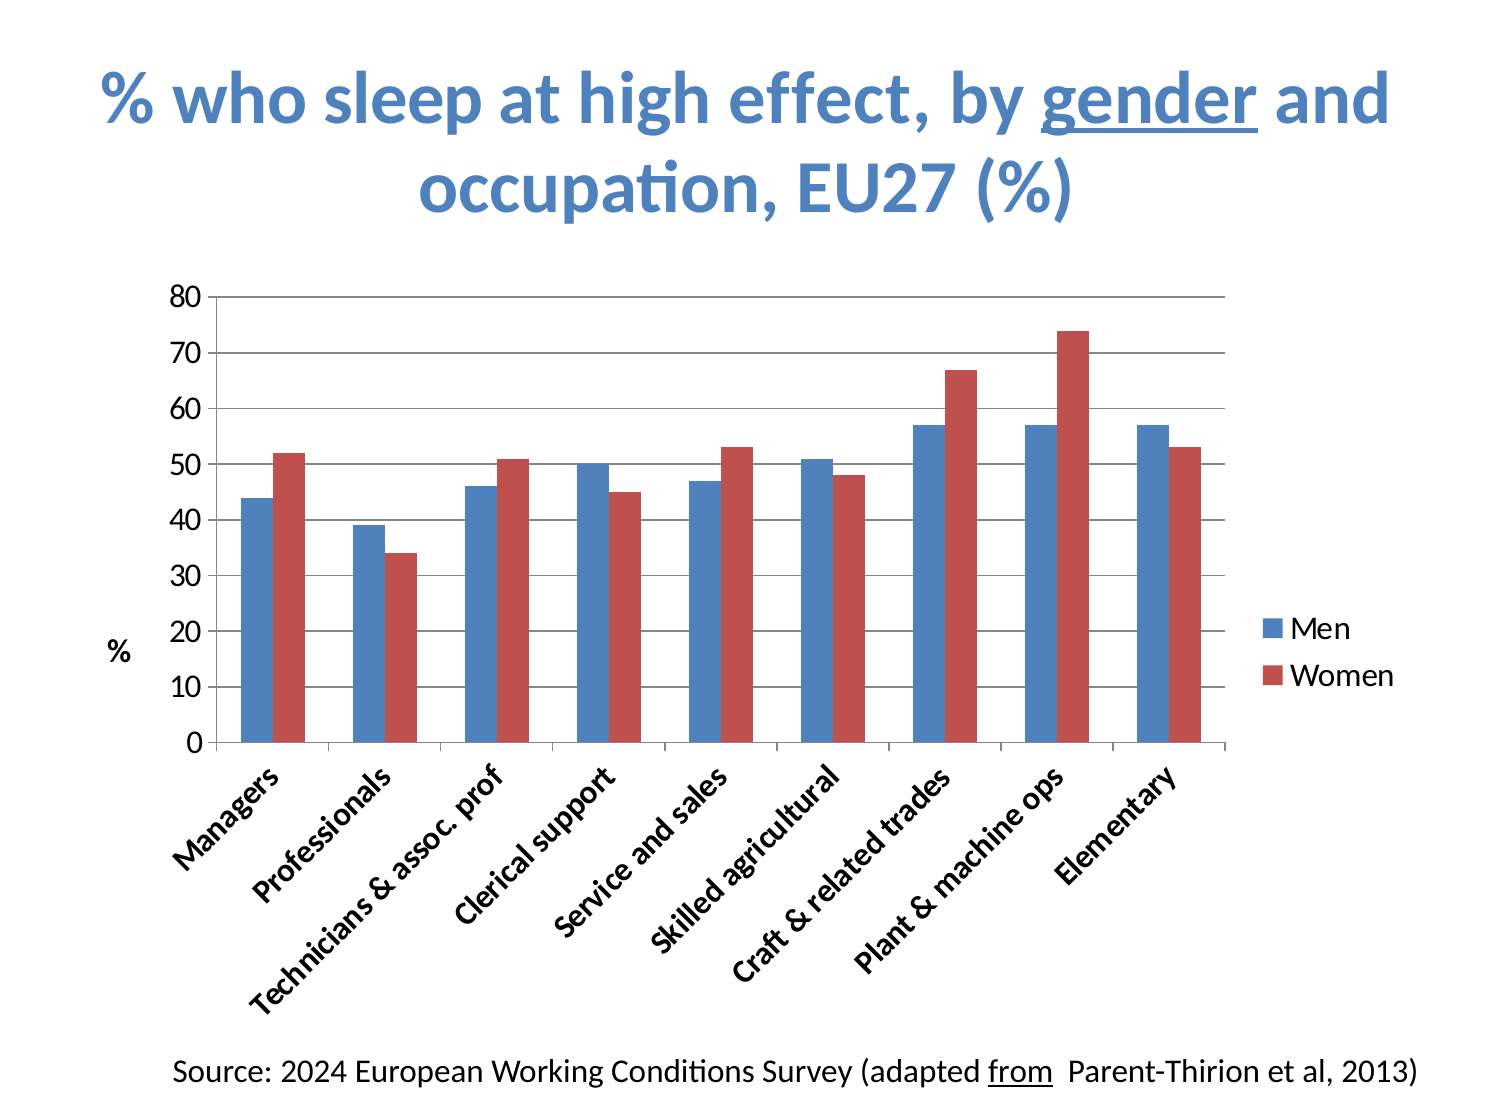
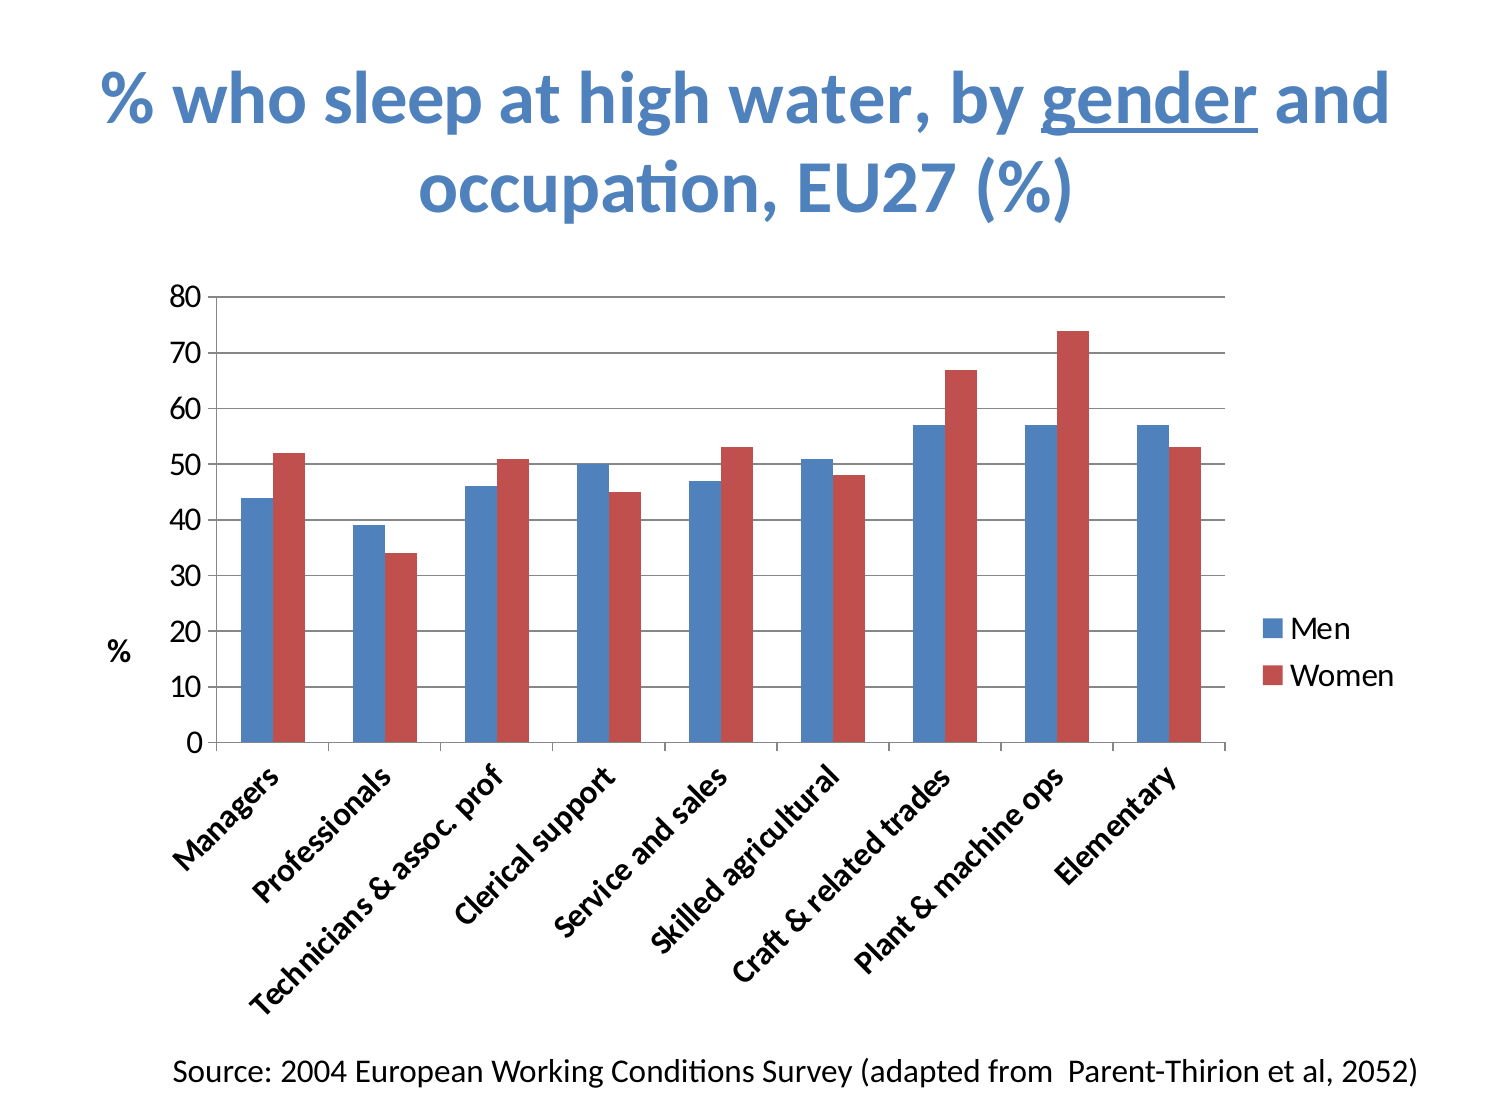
effect: effect -> water
2024: 2024 -> 2004
from underline: present -> none
2013: 2013 -> 2052
